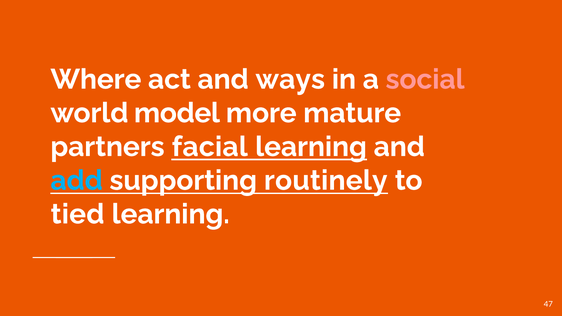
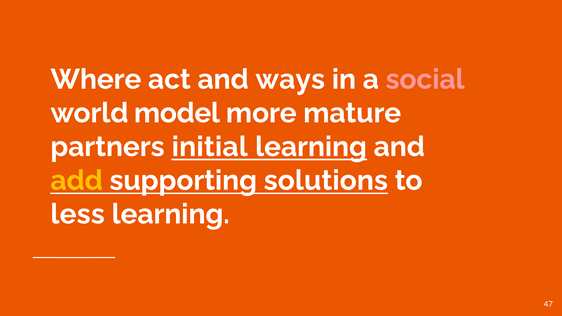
facial: facial -> initial
add colour: light blue -> yellow
routinely: routinely -> solutions
tied: tied -> less
